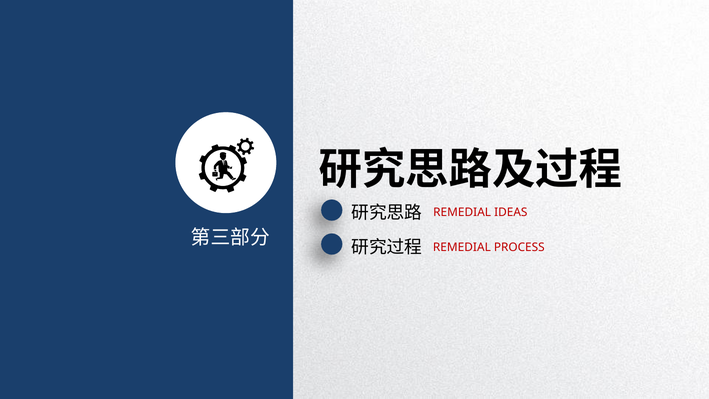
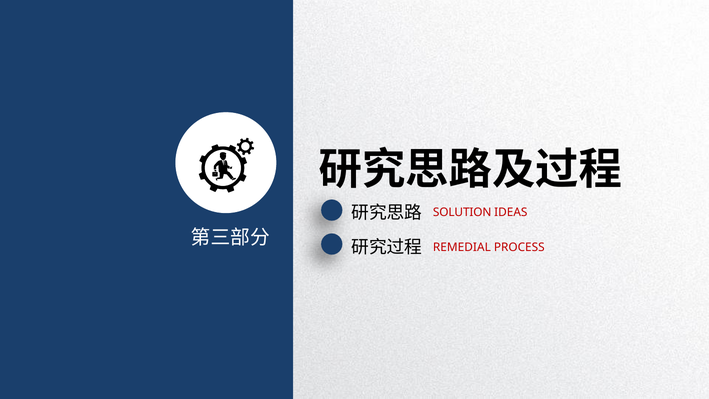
REMEDIAL at (462, 212): REMEDIAL -> SOLUTION
